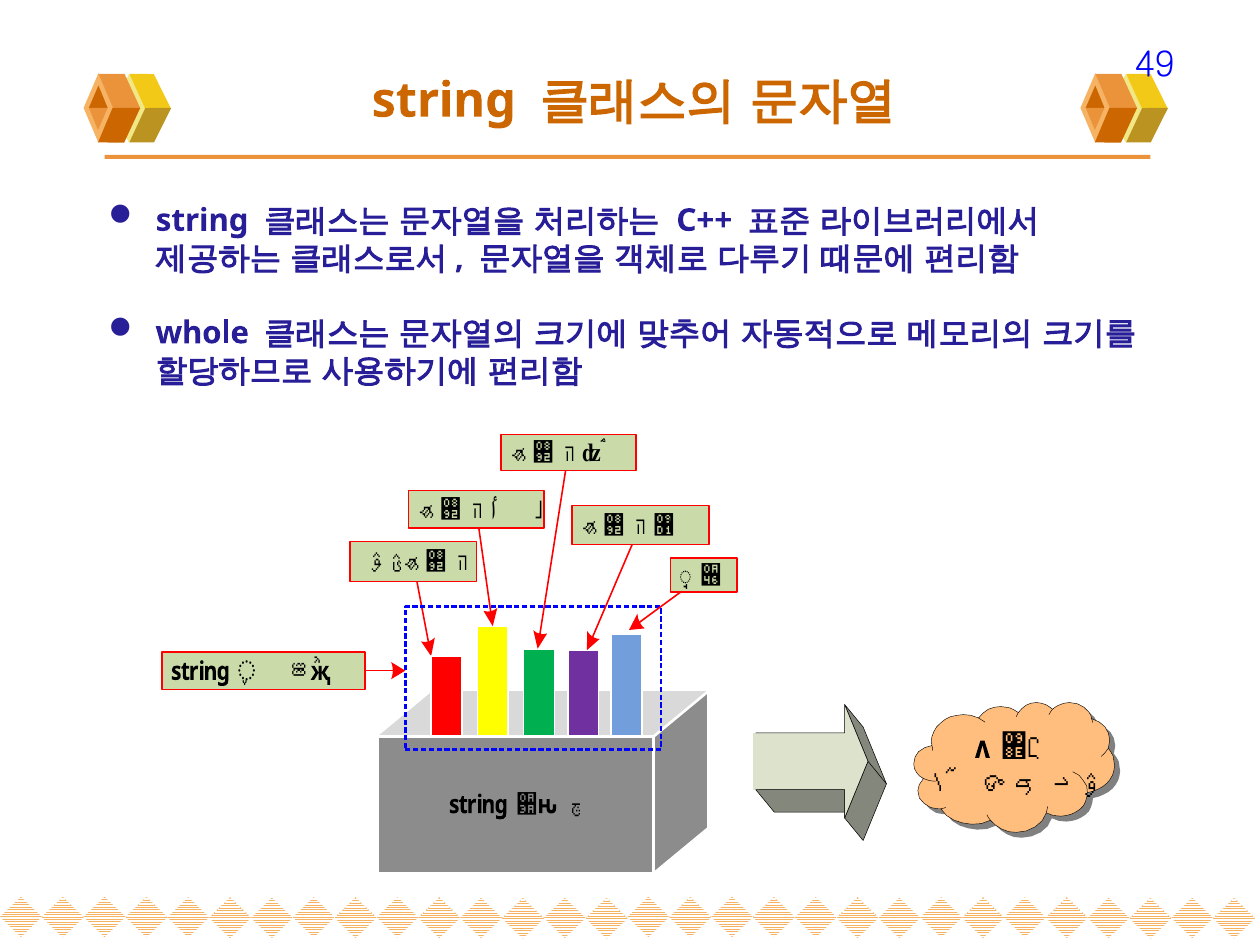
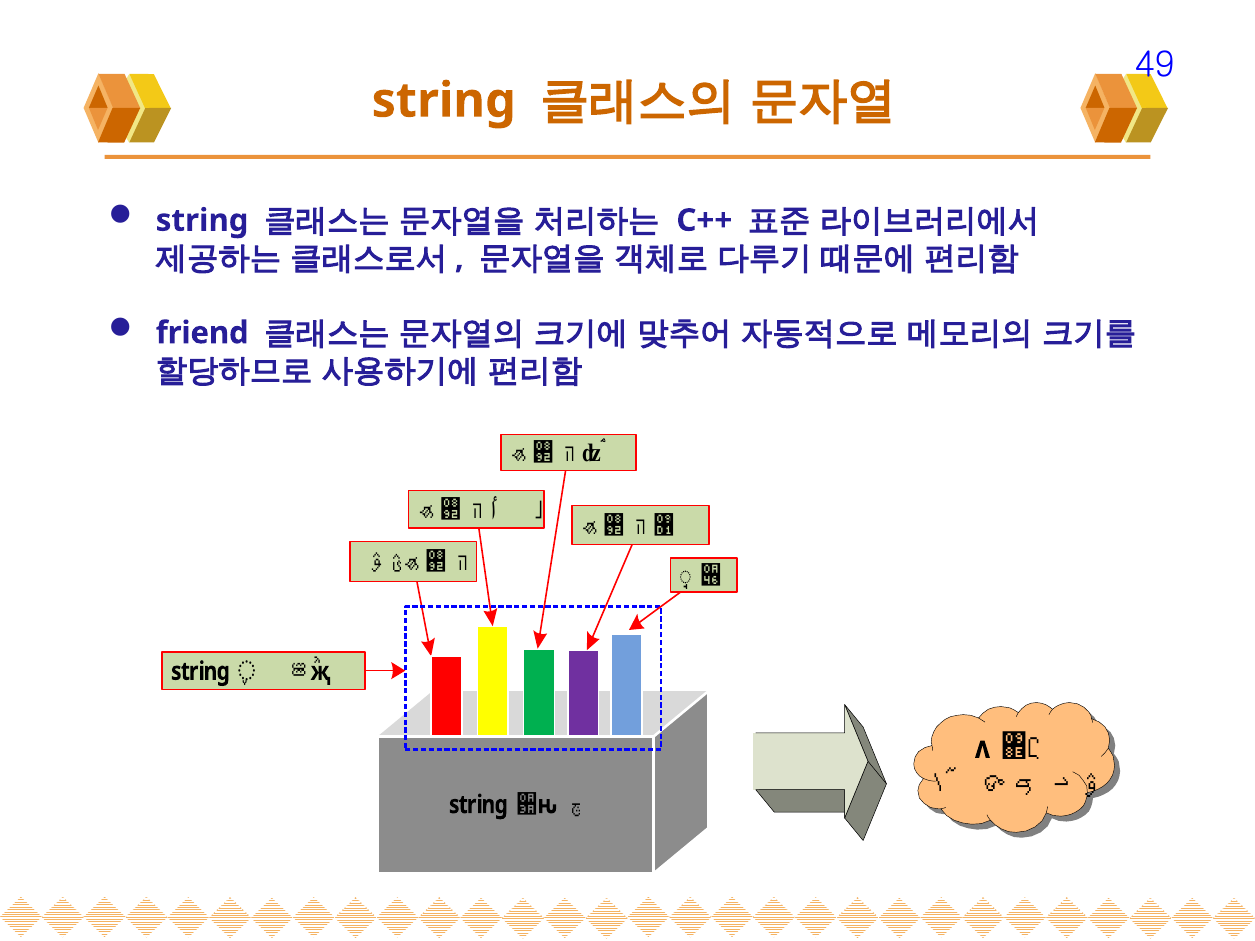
whole: whole -> friend
